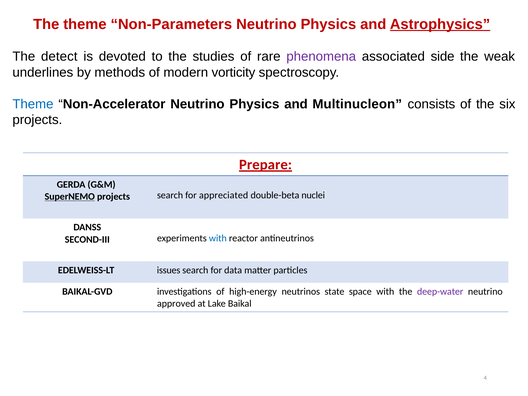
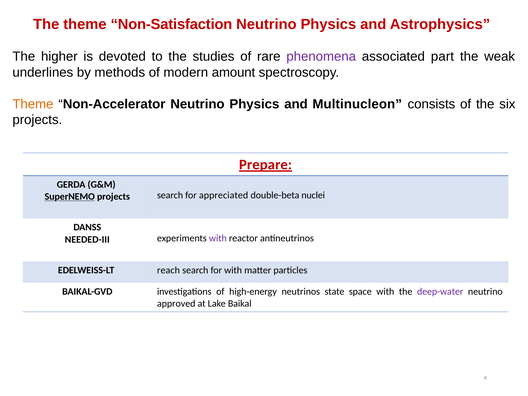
Non-Parameters: Non-Parameters -> Non-Satisfaction
Astrophysics underline: present -> none
detect: detect -> higher
side: side -> part
vorticity: vorticity -> amount
Theme at (33, 104) colour: blue -> orange
SECOND-III: SECOND-III -> NEEDED-III
with at (218, 238) colour: blue -> purple
issues: issues -> reach
for data: data -> with
